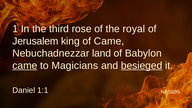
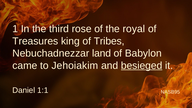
Jerusalem: Jerusalem -> Treasures
of Came: Came -> Tribes
came at (25, 66) underline: present -> none
Magicians: Magicians -> Jehoiakim
